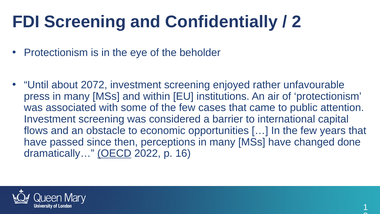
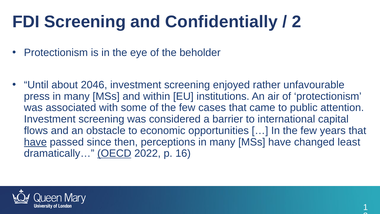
2072: 2072 -> 2046
have at (35, 142) underline: none -> present
done: done -> least
